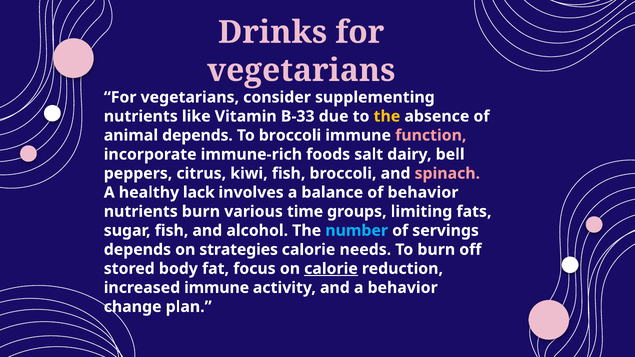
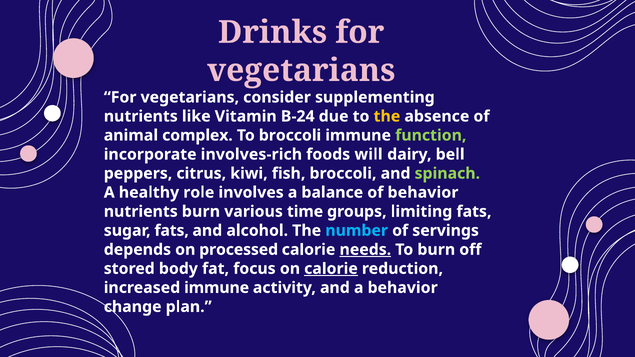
B-33: B-33 -> B-24
animal depends: depends -> complex
function colour: pink -> light green
immune-rich: immune-rich -> involves-rich
salt: salt -> will
spinach colour: pink -> light green
lack: lack -> role
sugar fish: fish -> fats
strategies: strategies -> processed
needs underline: none -> present
